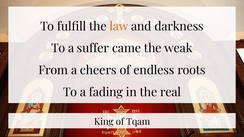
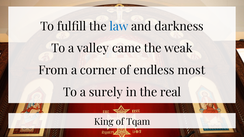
law colour: orange -> blue
suffer: suffer -> valley
cheers: cheers -> corner
roots: roots -> most
fading: fading -> surely
